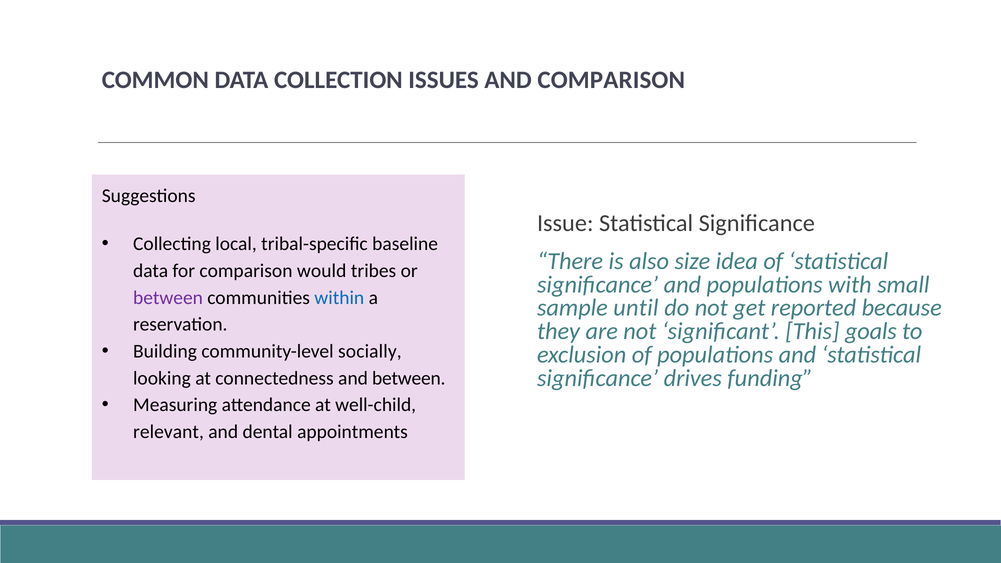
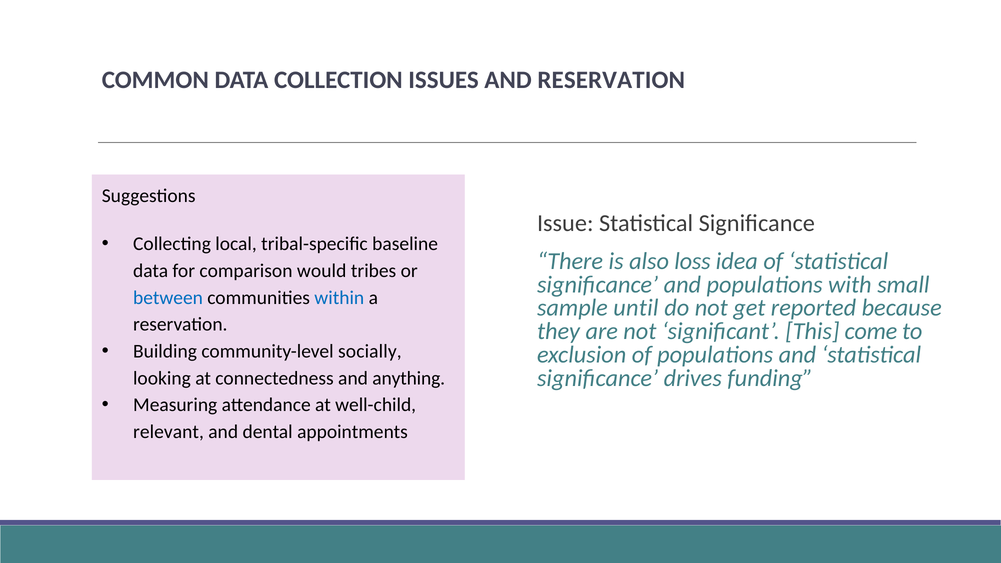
AND COMPARISON: COMPARISON -> RESERVATION
size: size -> loss
between at (168, 298) colour: purple -> blue
goals: goals -> come
and between: between -> anything
